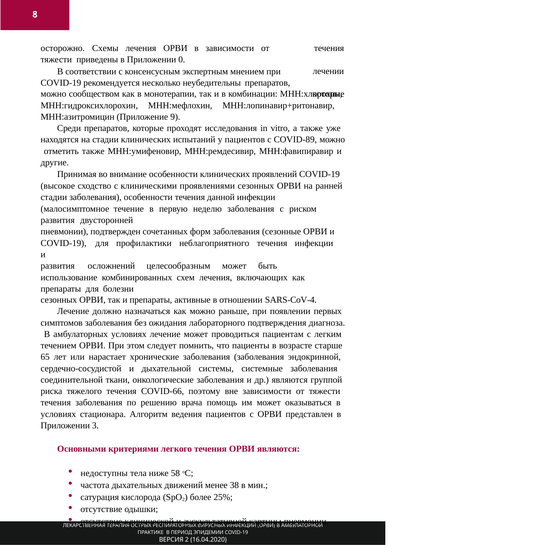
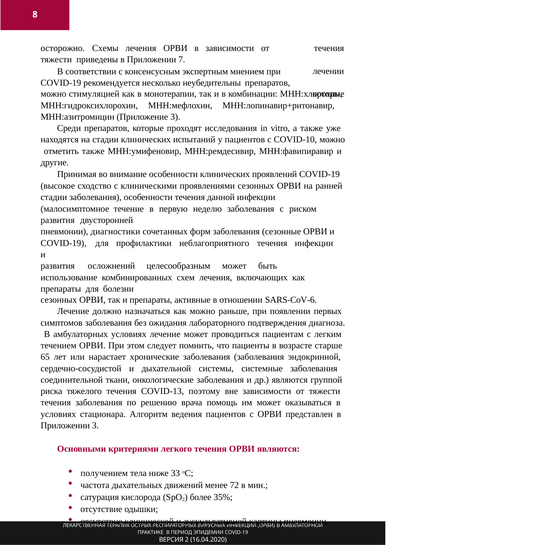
0: 0 -> 7
сообществом: сообществом -> стимуляцией
Приложение 9: 9 -> 3
COVID-89: COVID-89 -> COVID-10
подтвержден: подтвержден -> диагностики
SARS-CoV-4: SARS-CoV-4 -> SARS-CoV-6
COVID-66: COVID-66 -> COVID-13
недоступны: недоступны -> получением
58: 58 -> 33
38: 38 -> 72
25%: 25% -> 35%
